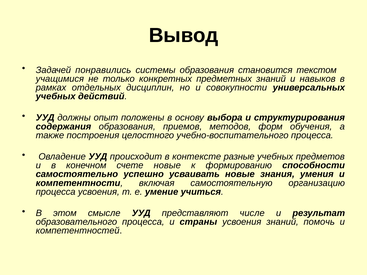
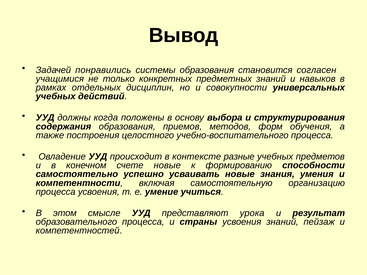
текстом: текстом -> согласен
опыт: опыт -> когда
числе: числе -> урока
помочь: помочь -> пейзаж
